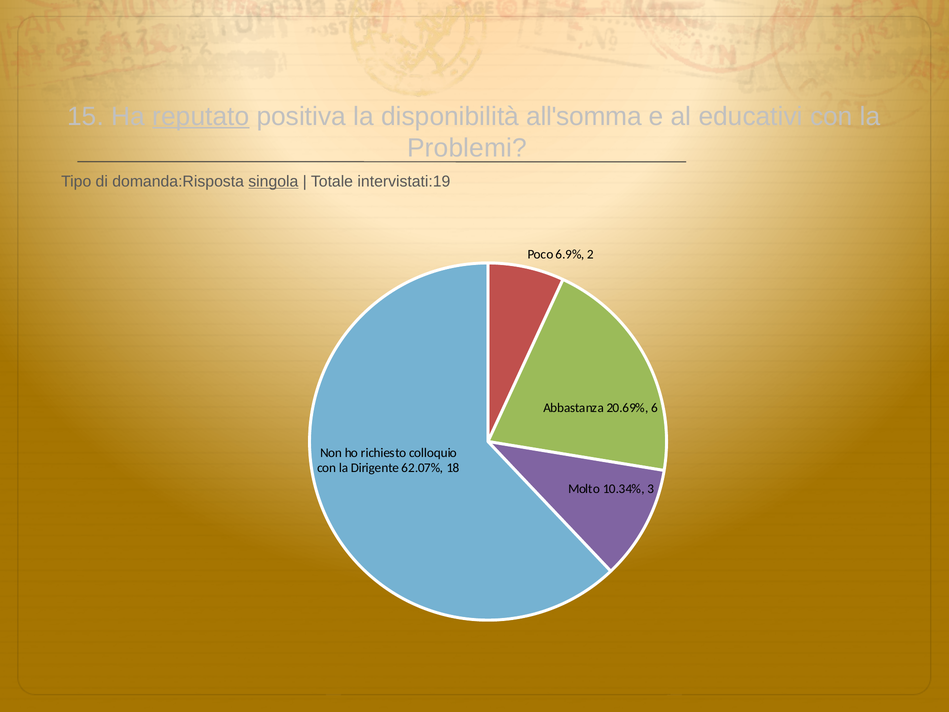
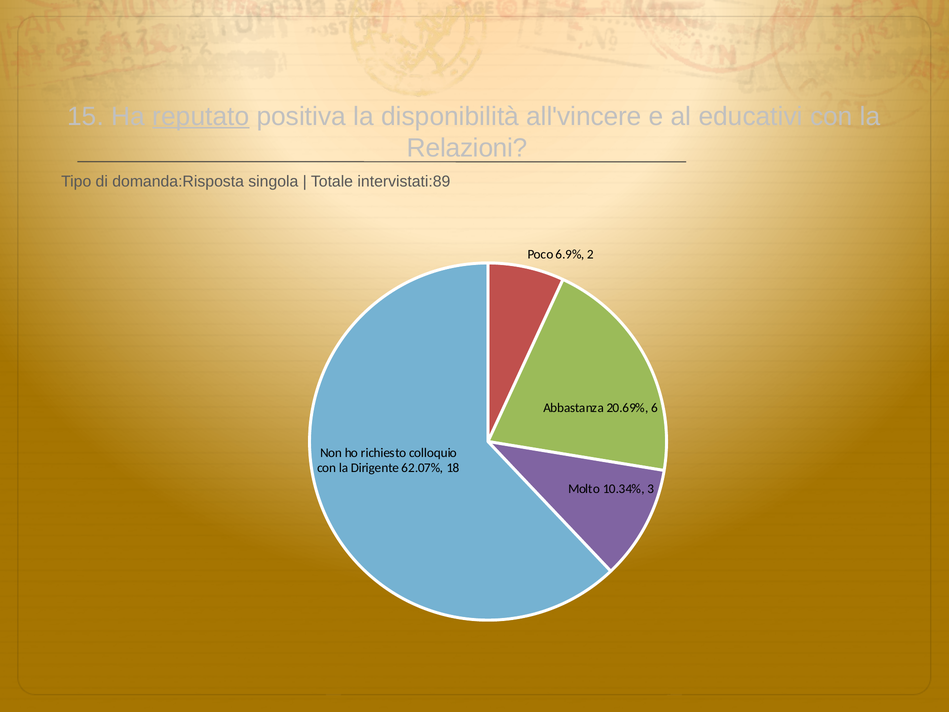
all'somma: all'somma -> all'vincere
Problemi: Problemi -> Relazioni
singola underline: present -> none
intervistati:19: intervistati:19 -> intervistati:89
